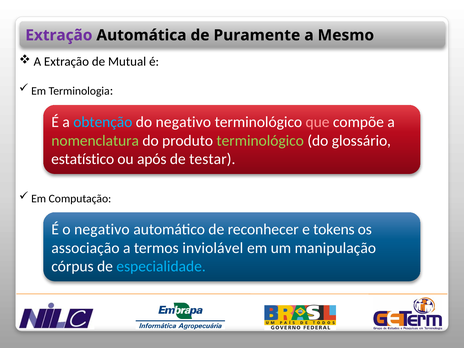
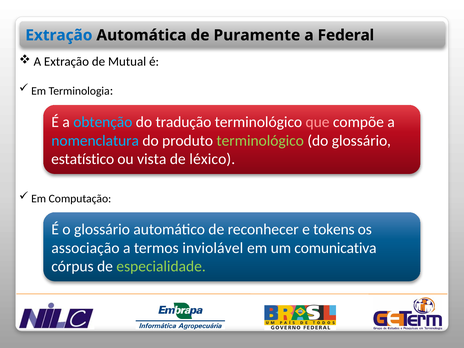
Extração at (59, 35) colour: purple -> blue
Mesmo: Mesmo -> Federal
do negativo: negativo -> tradução
nomenclatura colour: light green -> light blue
após: após -> vista
testar: testar -> léxico
o negativo: negativo -> glossário
manipulação: manipulação -> comunicativa
especialidade colour: light blue -> light green
